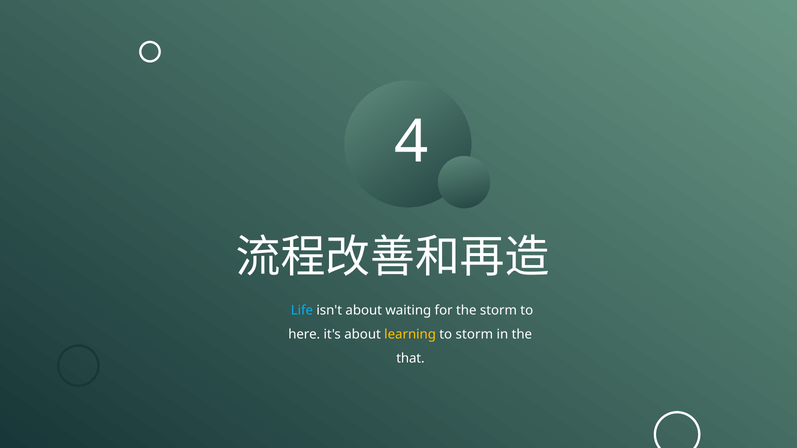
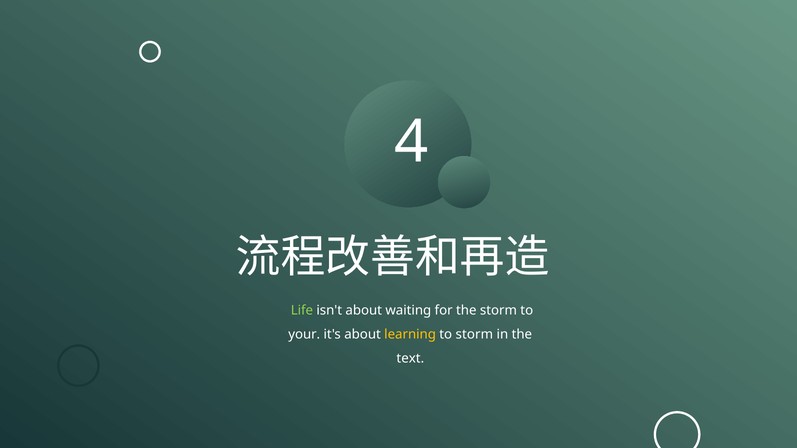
Life colour: light blue -> light green
here: here -> your
that: that -> text
